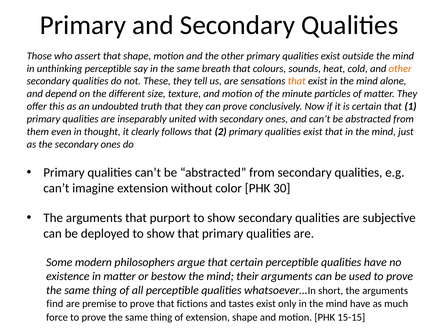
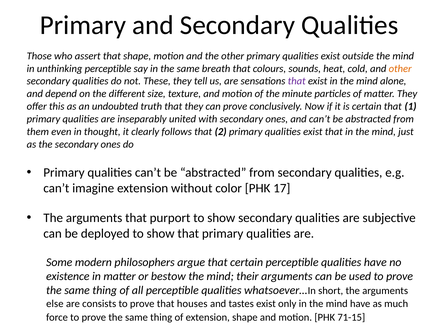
that at (297, 81) colour: orange -> purple
30: 30 -> 17
find: find -> else
premise: premise -> consists
fictions: fictions -> houses
15-15: 15-15 -> 71-15
